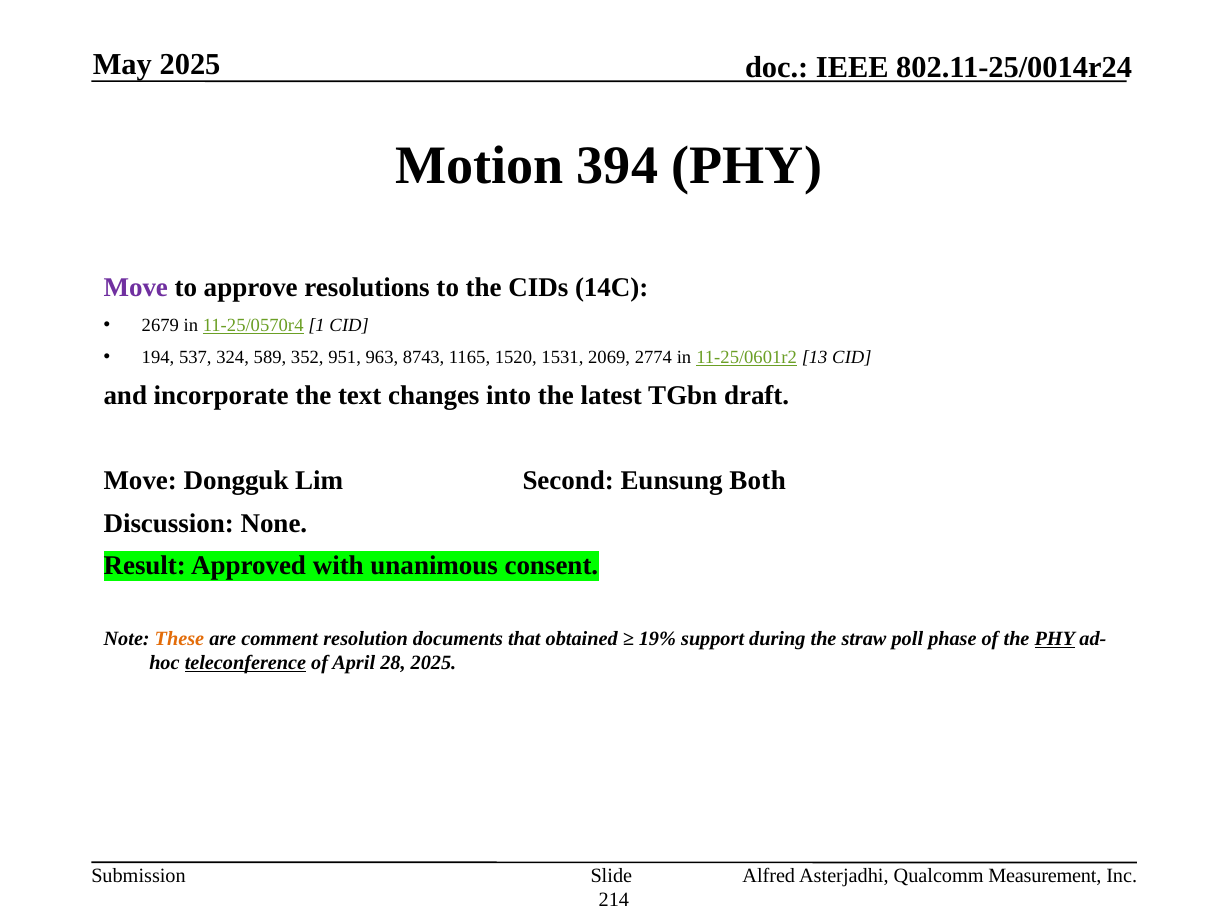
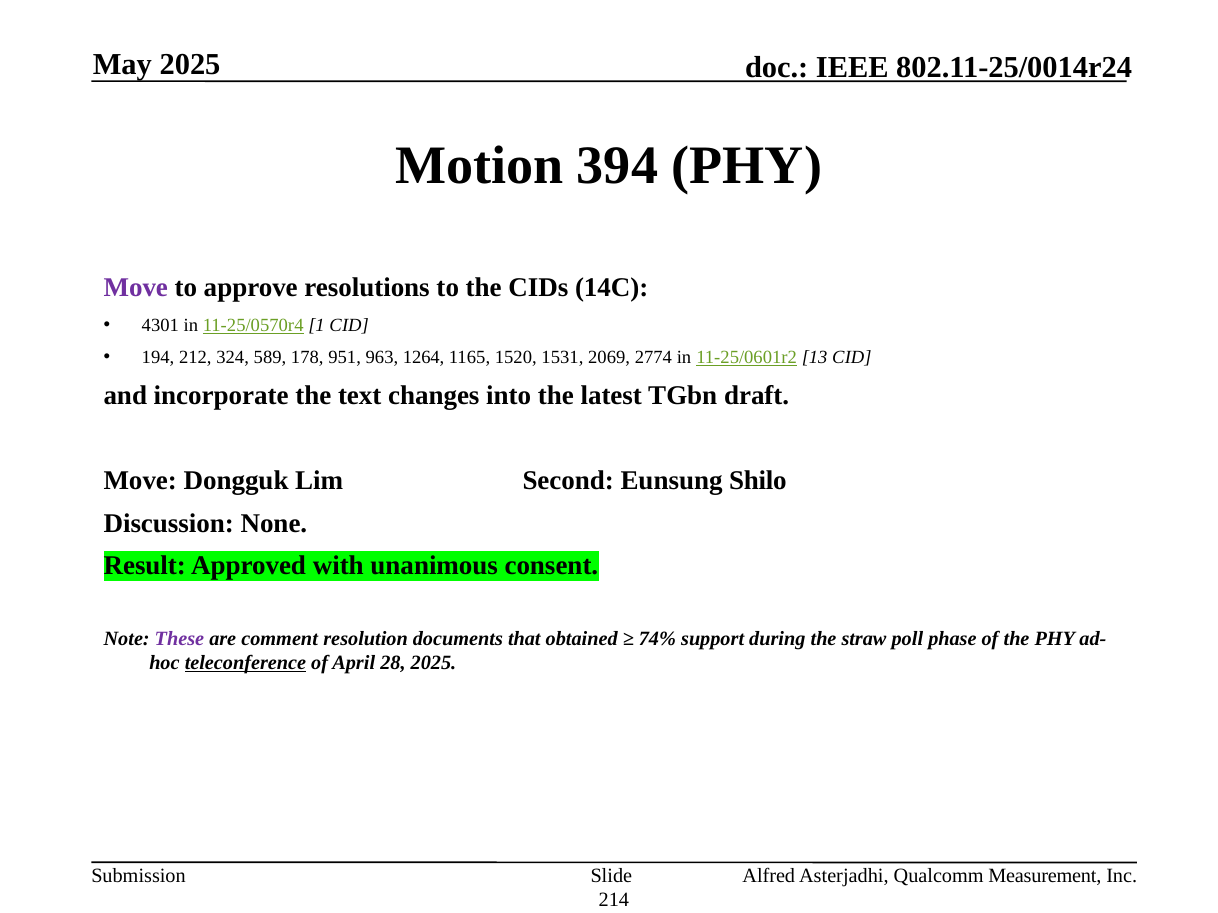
2679: 2679 -> 4301
537: 537 -> 212
352: 352 -> 178
8743: 8743 -> 1264
Both: Both -> Shilo
These colour: orange -> purple
19%: 19% -> 74%
PHY at (1055, 639) underline: present -> none
